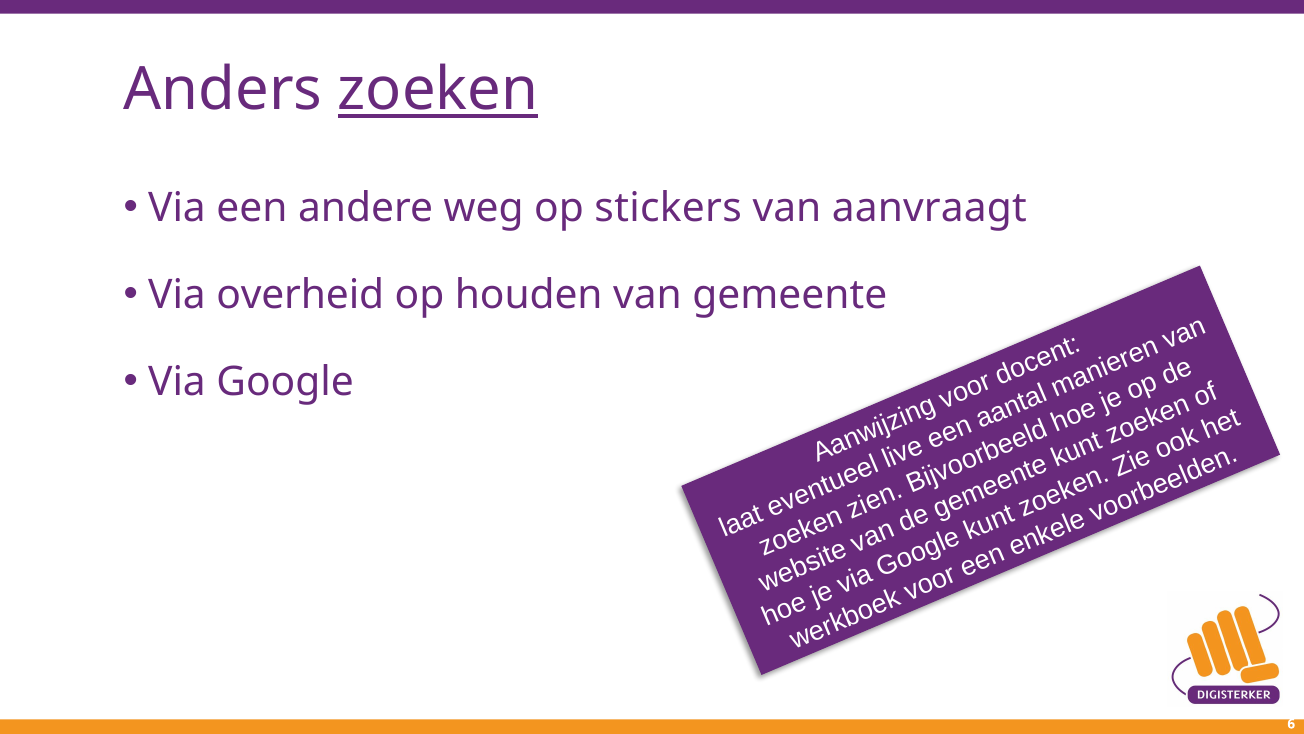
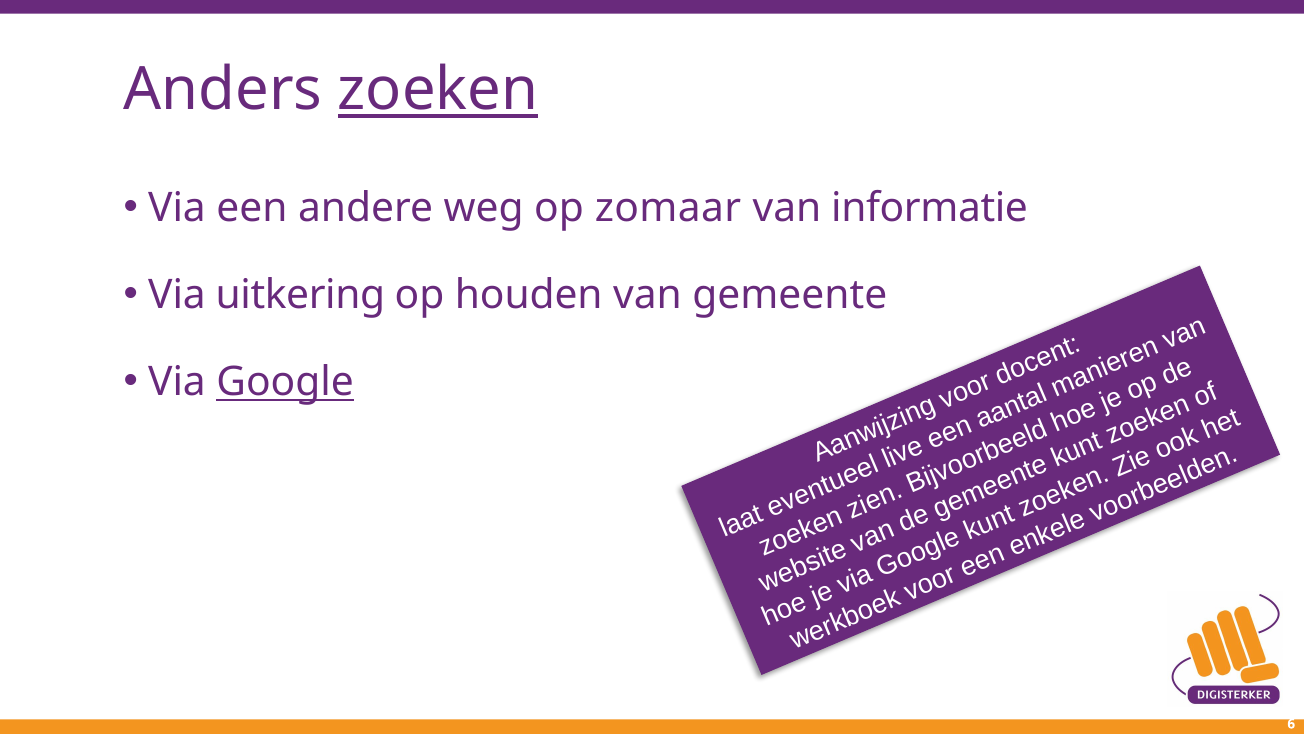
stickers: stickers -> zomaar
aanvraagt: aanvraagt -> informatie
overheid: overheid -> uitkering
Google underline: none -> present
